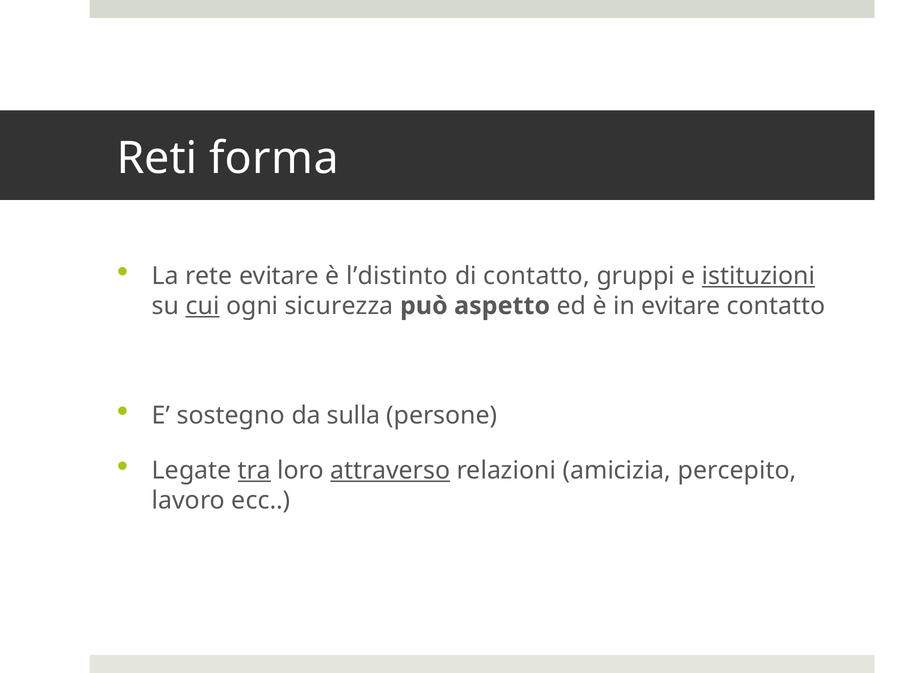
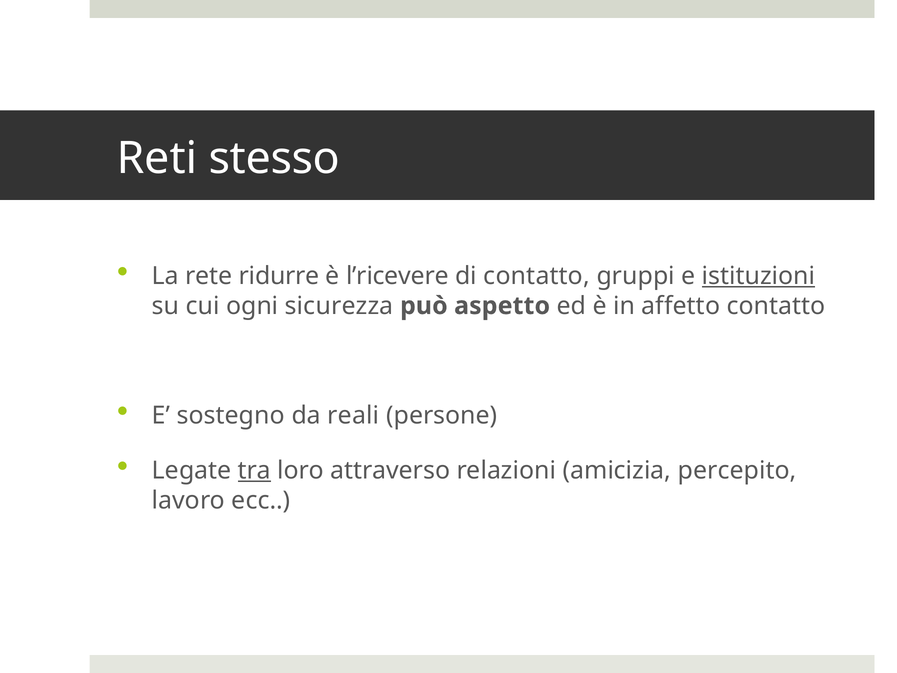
forma: forma -> stesso
rete evitare: evitare -> ridurre
l’distinto: l’distinto -> l’ricevere
cui underline: present -> none
in evitare: evitare -> affetto
sulla: sulla -> reali
attraverso underline: present -> none
